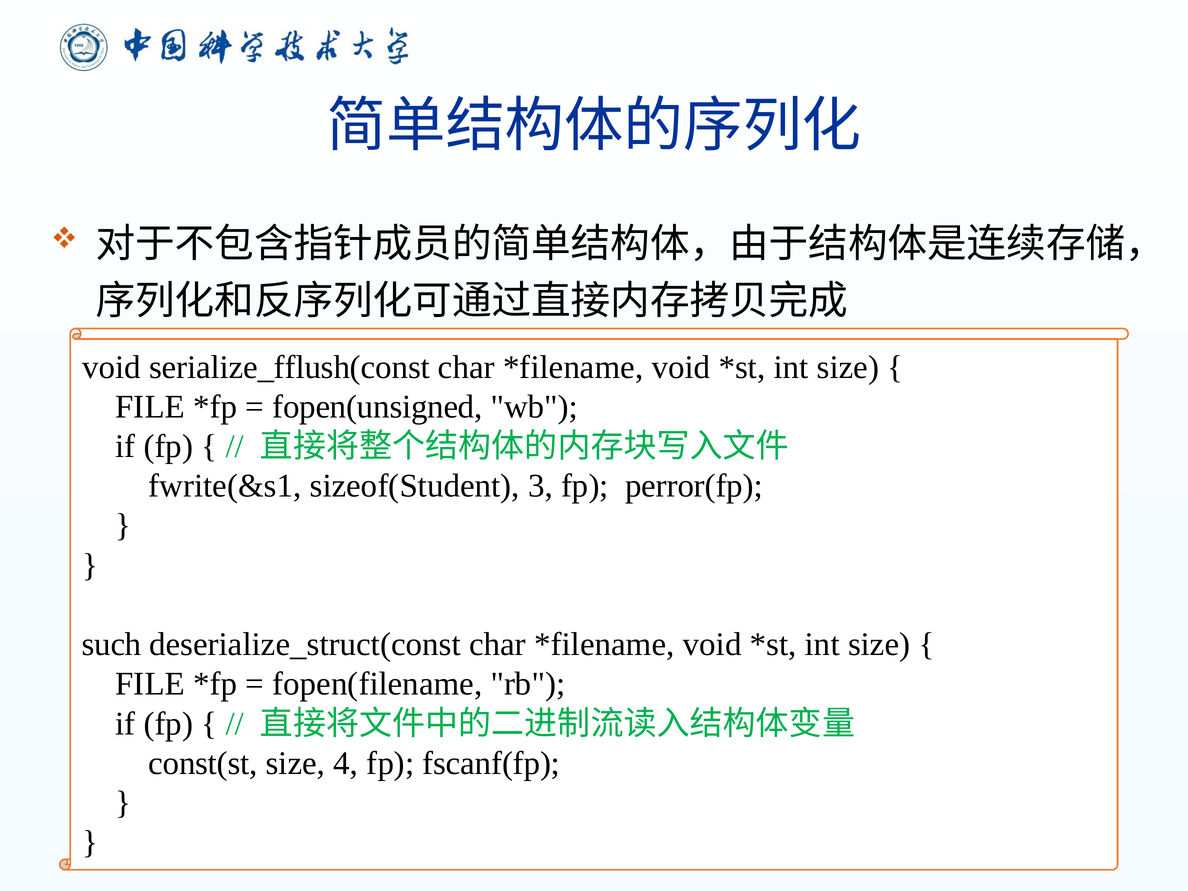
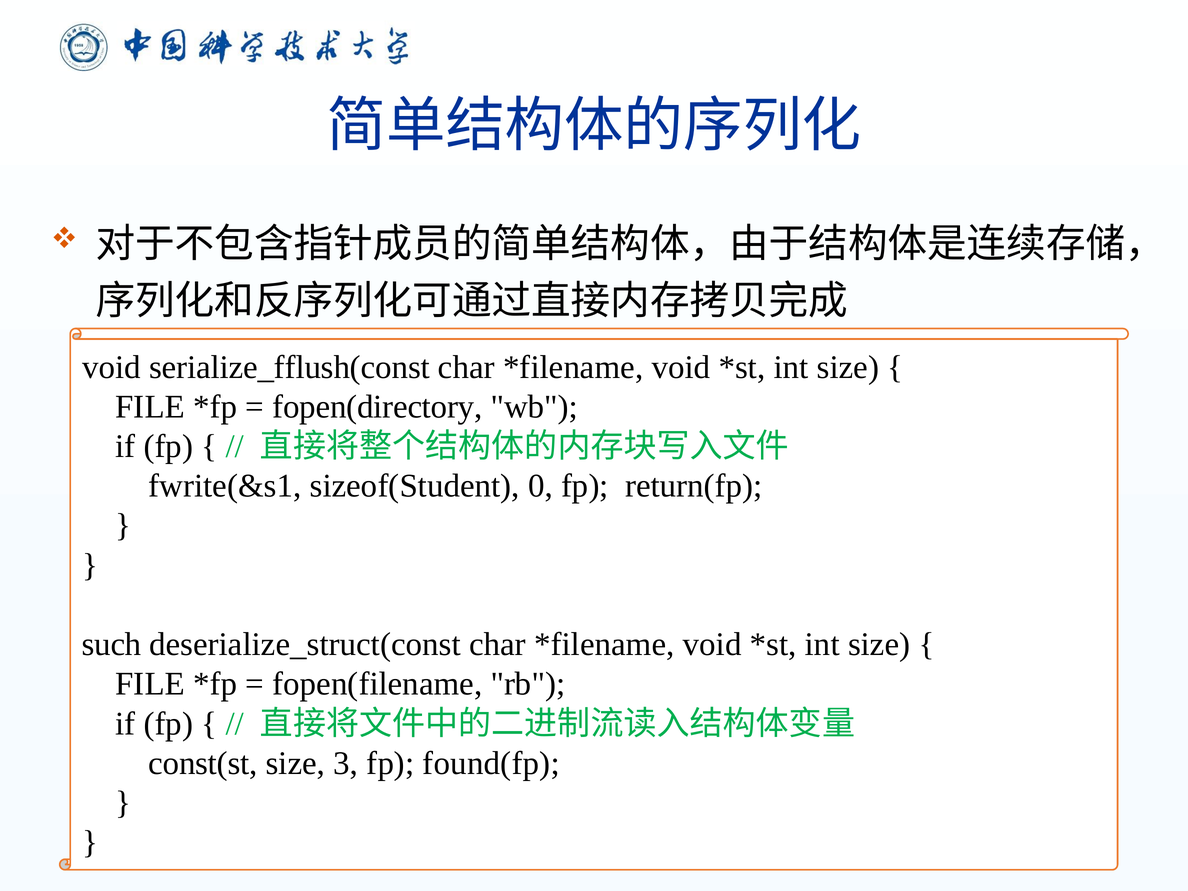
fopen(unsigned: fopen(unsigned -> fopen(directory
3: 3 -> 0
perror(fp: perror(fp -> return(fp
4: 4 -> 3
fscanf(fp: fscanf(fp -> found(fp
